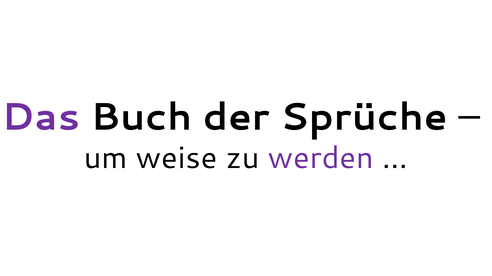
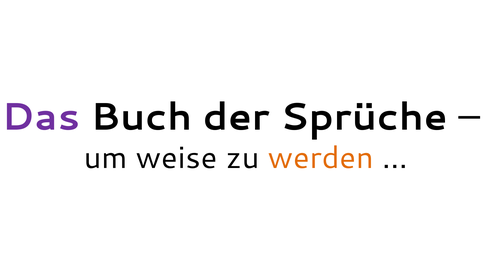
werden colour: purple -> orange
